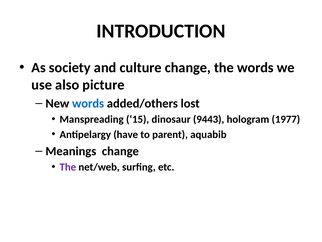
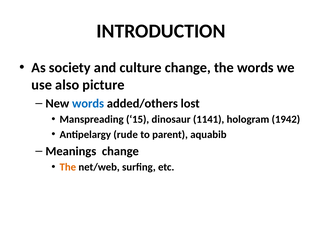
9443: 9443 -> 1141
1977: 1977 -> 1942
have: have -> rude
The at (68, 167) colour: purple -> orange
